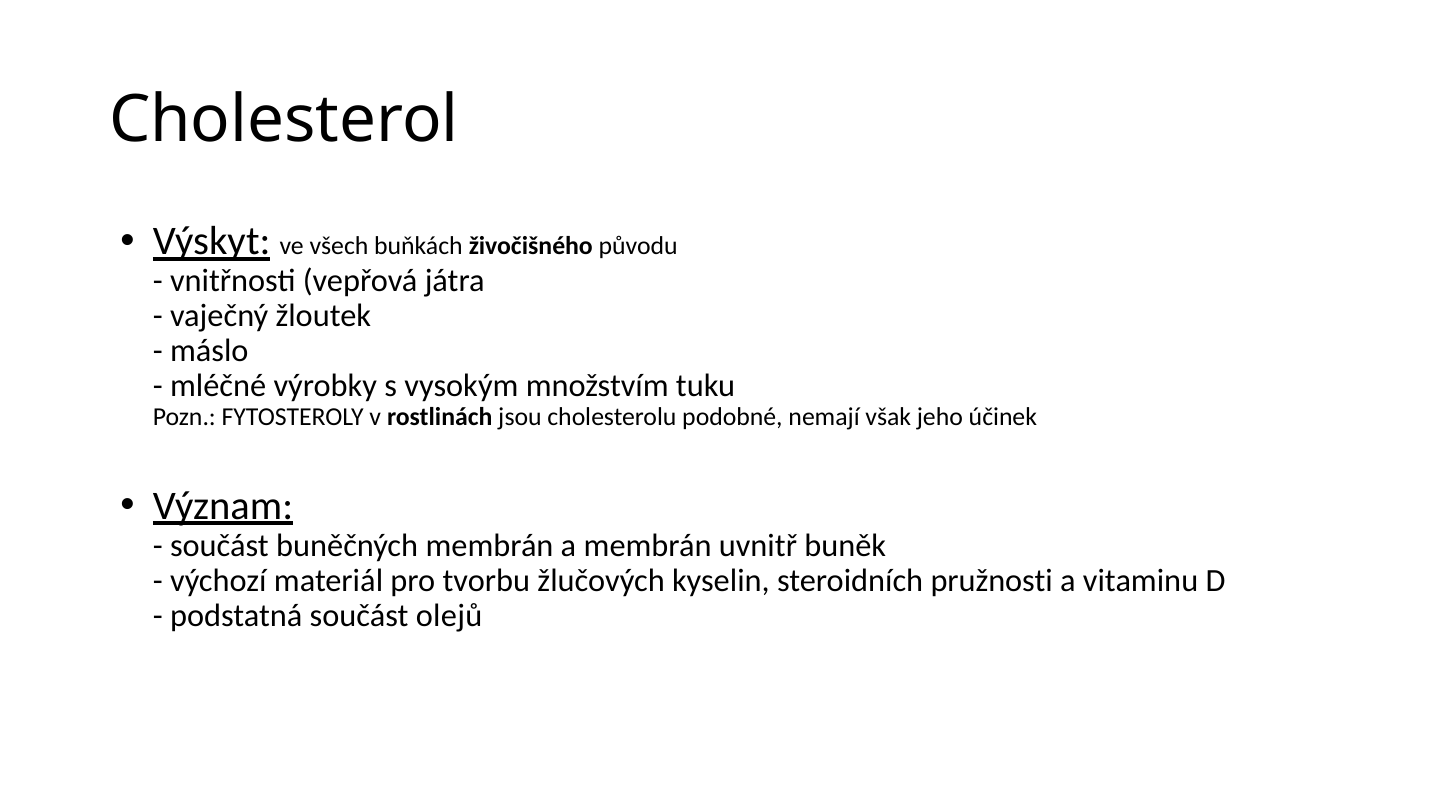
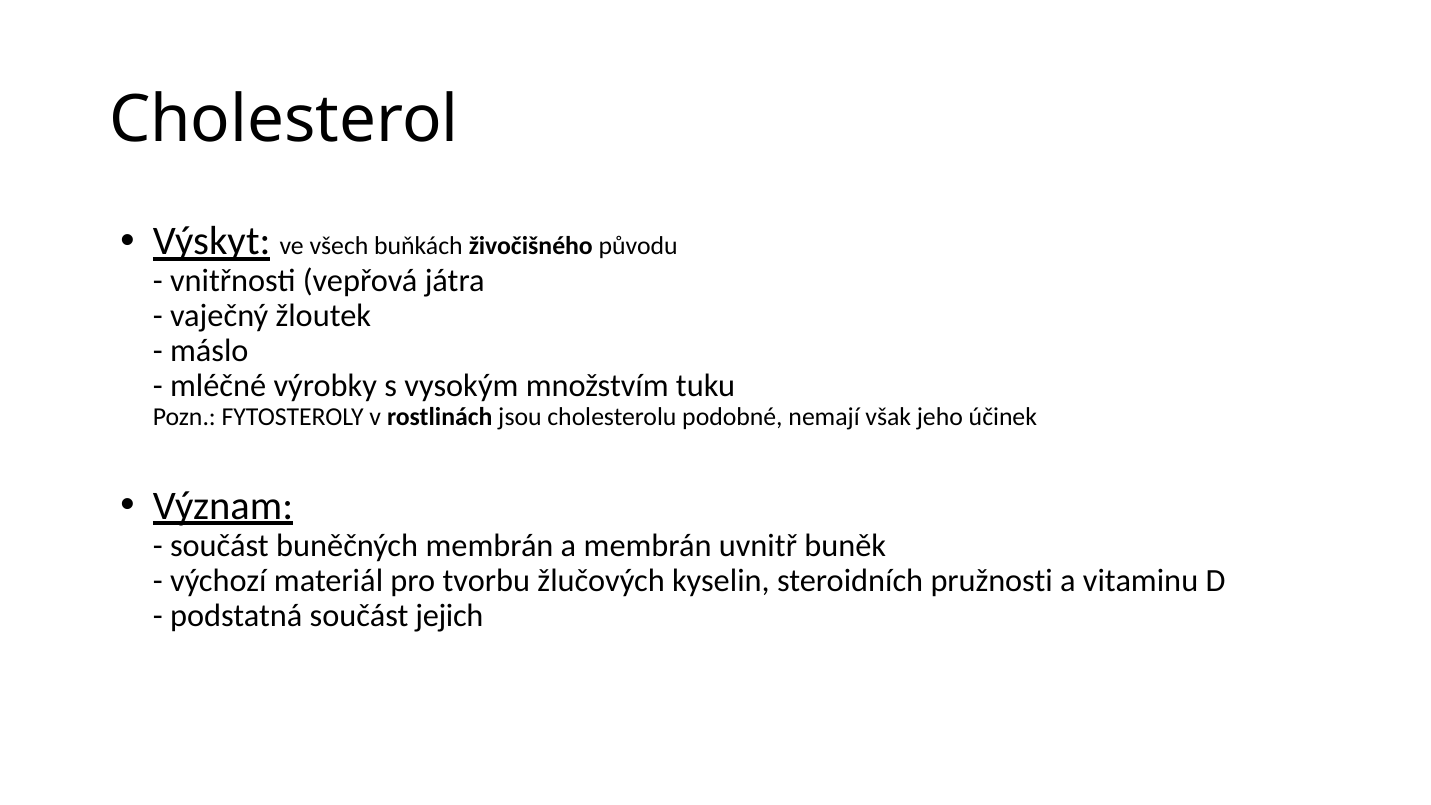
olejů: olejů -> jejich
